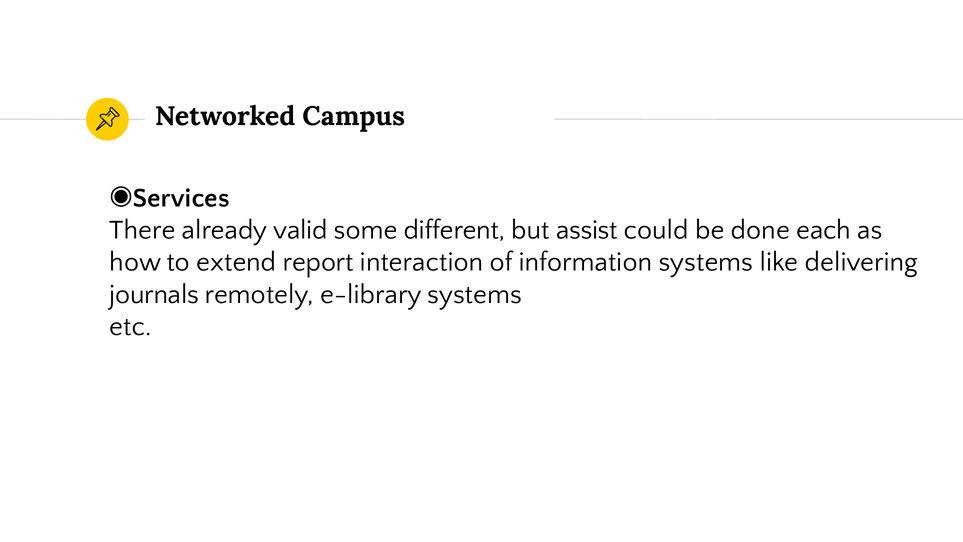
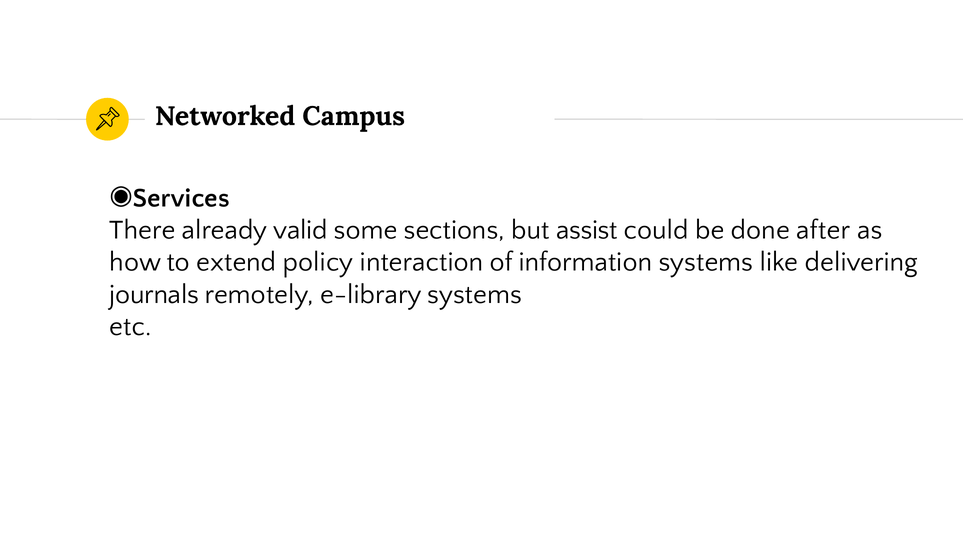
different: different -> sections
each: each -> after
report: report -> policy
